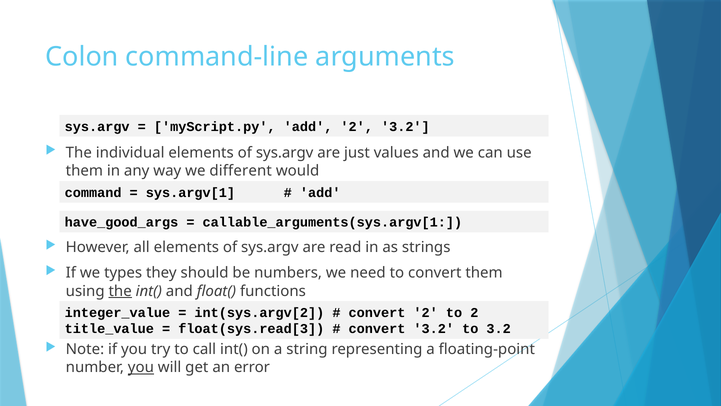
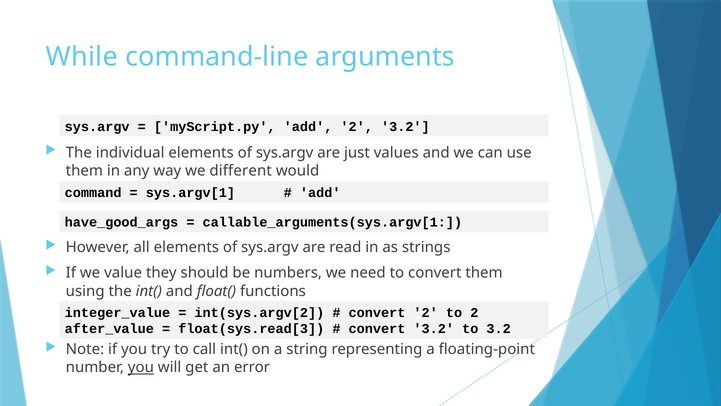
Colon: Colon -> While
types: types -> value
the at (120, 291) underline: present -> none
title_value: title_value -> after_value
